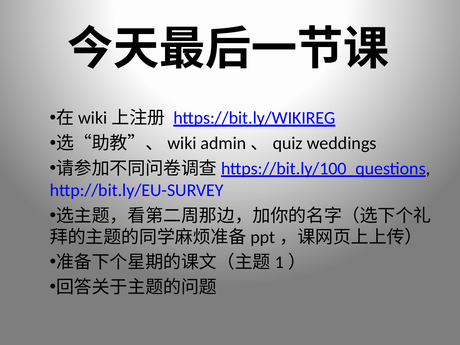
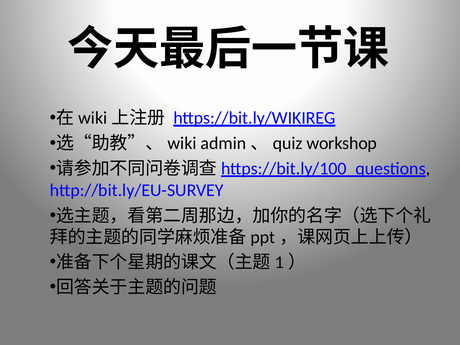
weddings: weddings -> workshop
